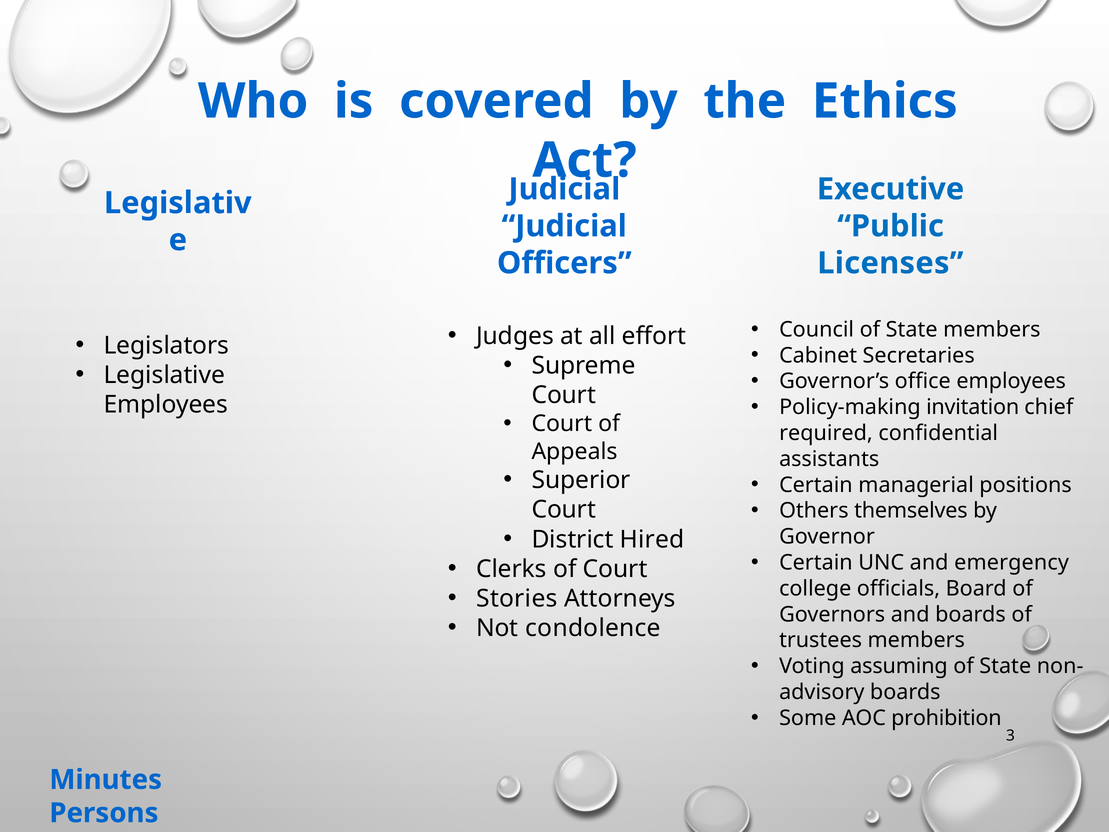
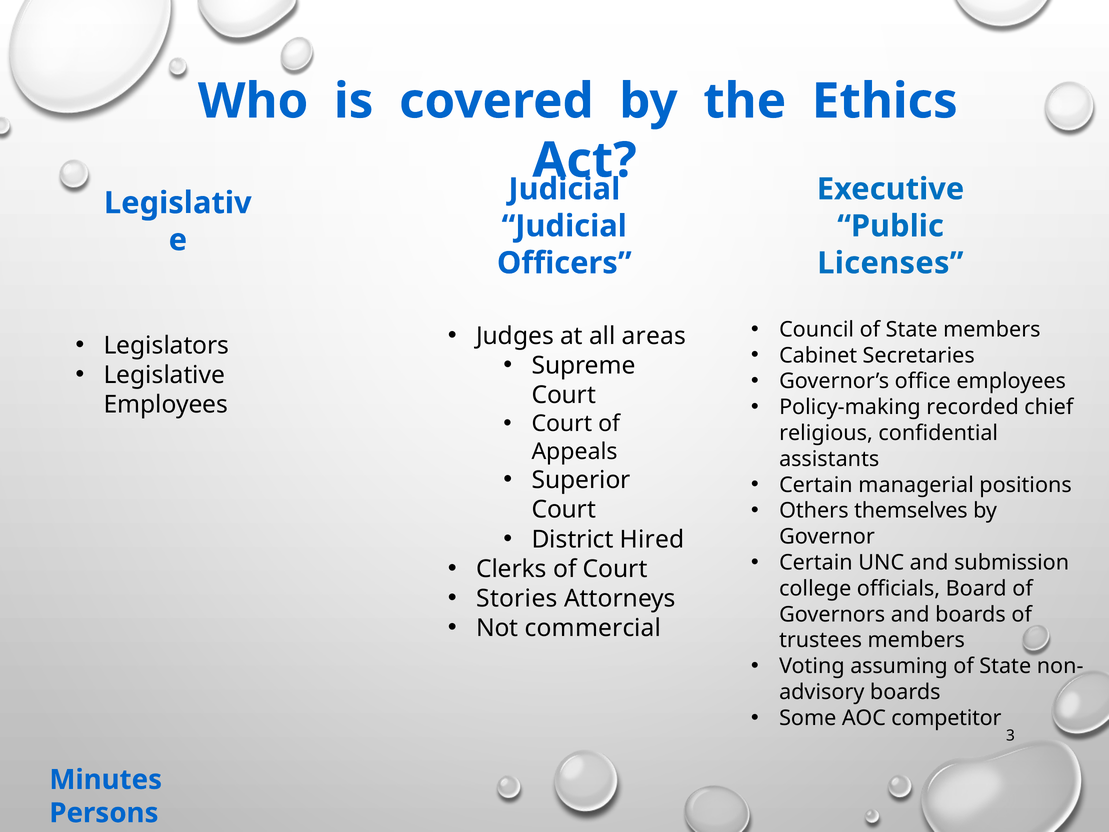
effort: effort -> areas
invitation: invitation -> recorded
required: required -> religious
emergency: emergency -> submission
condolence: condolence -> commercial
prohibition: prohibition -> competitor
